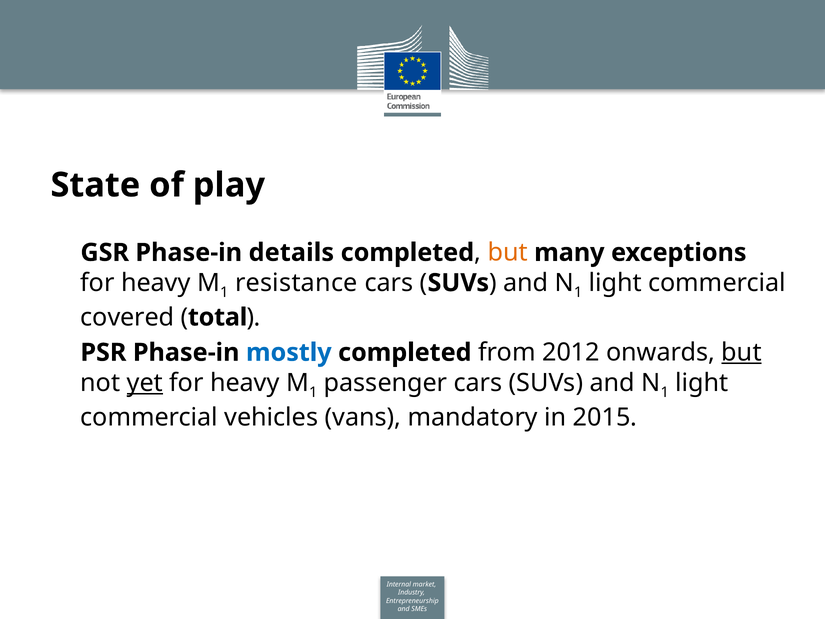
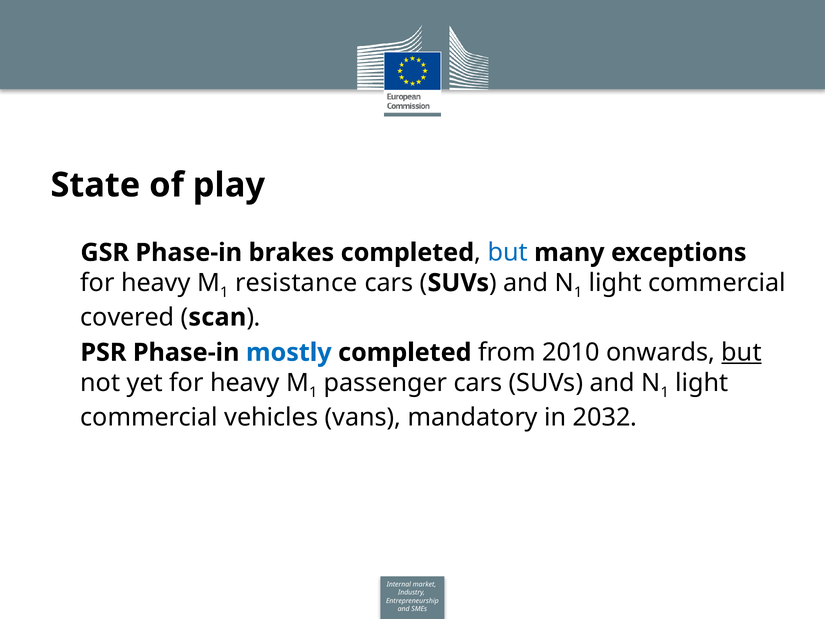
details: details -> brakes
but at (508, 252) colour: orange -> blue
total: total -> scan
2012: 2012 -> 2010
yet underline: present -> none
2015: 2015 -> 2032
